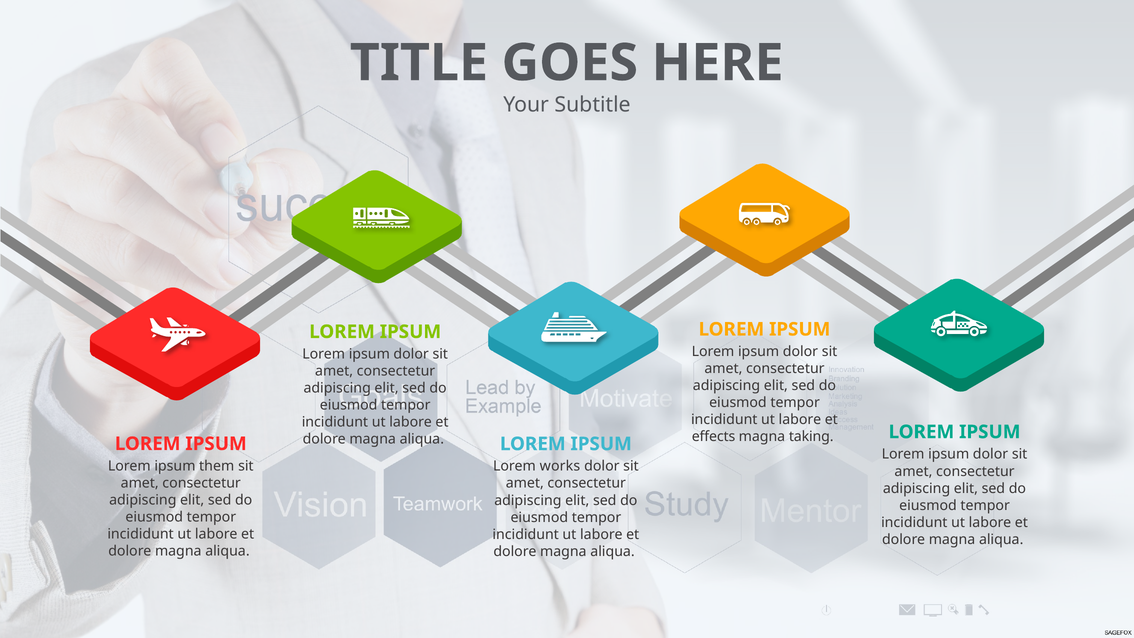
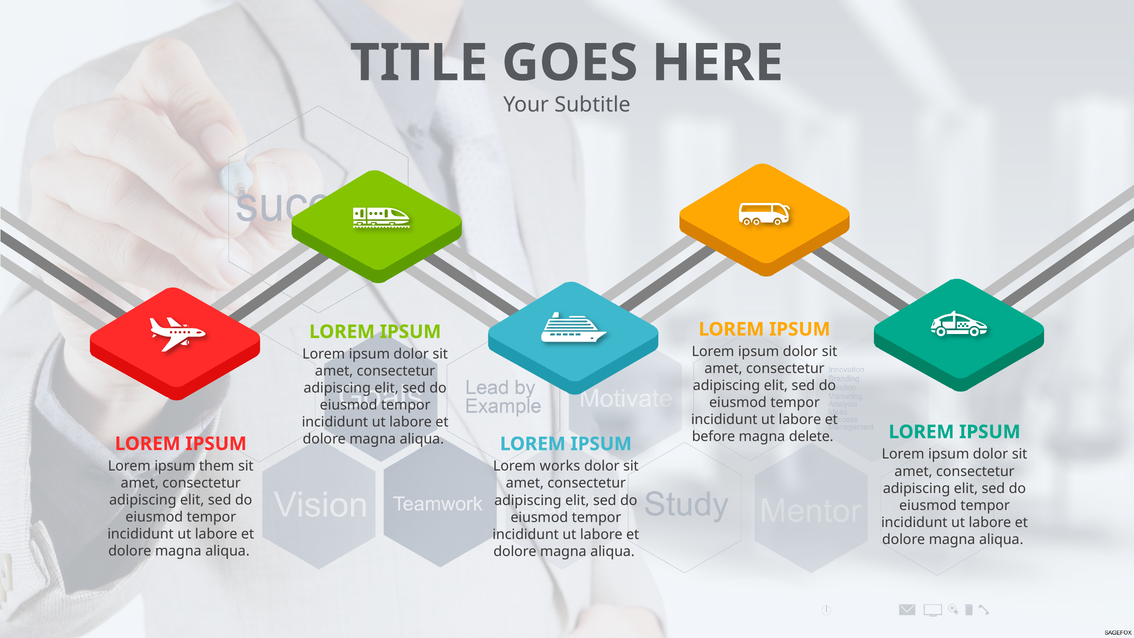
effects: effects -> before
taking: taking -> delete
